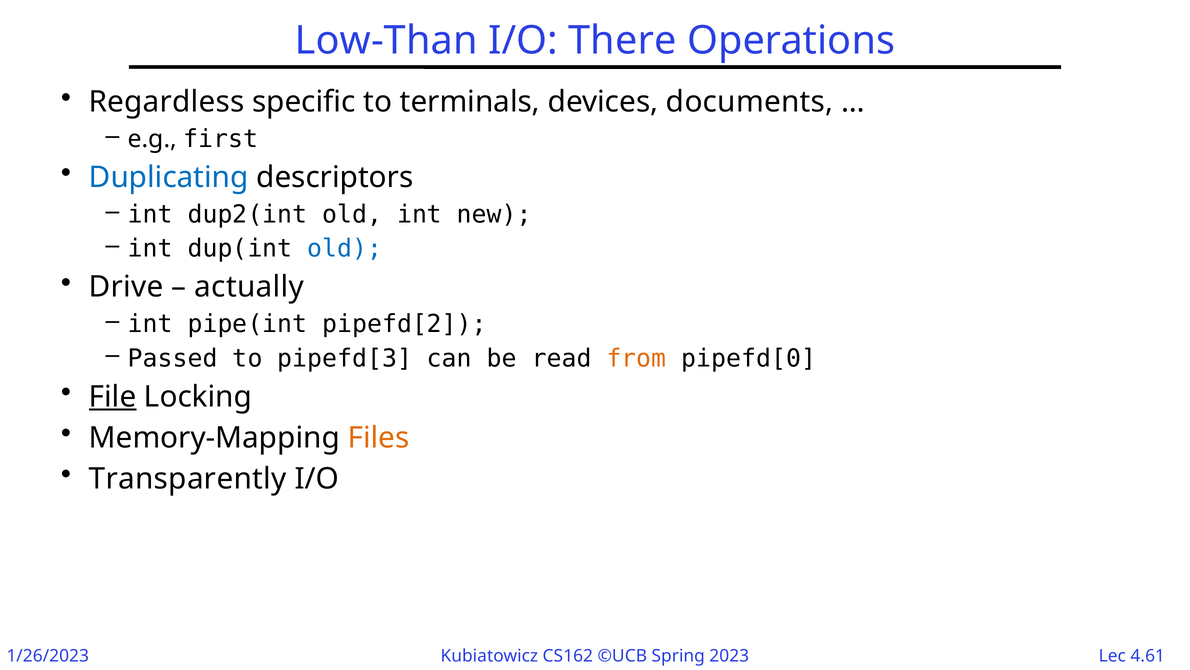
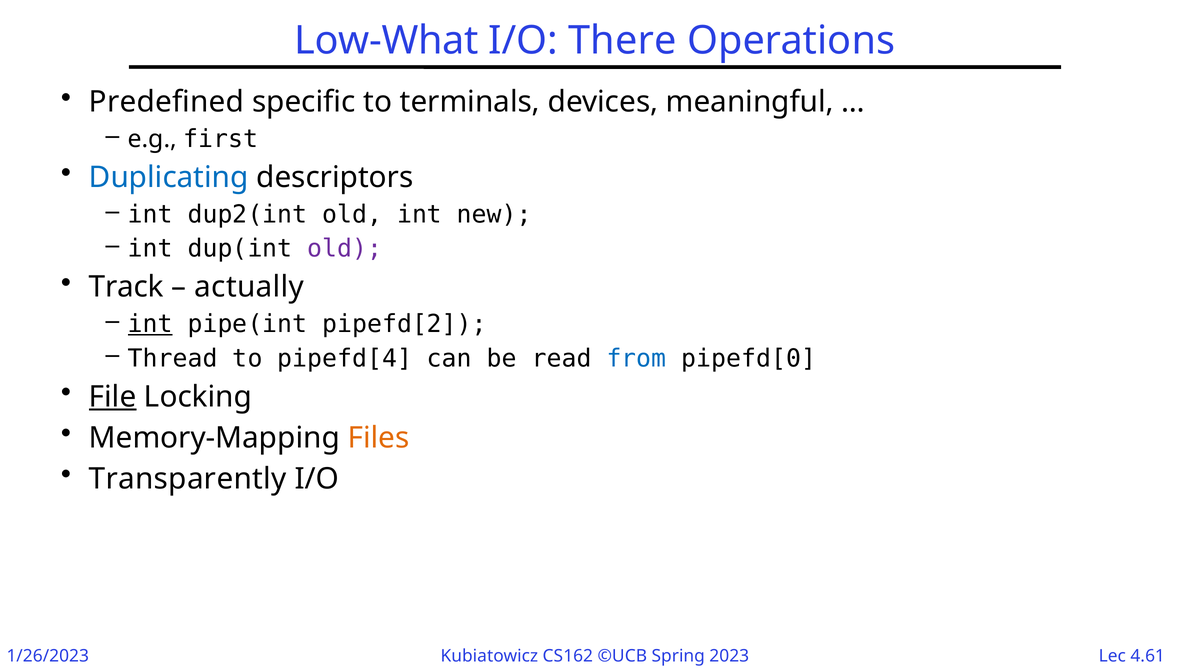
Low-Than: Low-Than -> Low-What
Regardless: Regardless -> Predefined
documents: documents -> meaningful
old at (345, 249) colour: blue -> purple
Drive: Drive -> Track
int at (150, 324) underline: none -> present
Passed: Passed -> Thread
pipefd[3: pipefd[3 -> pipefd[4
from colour: orange -> blue
